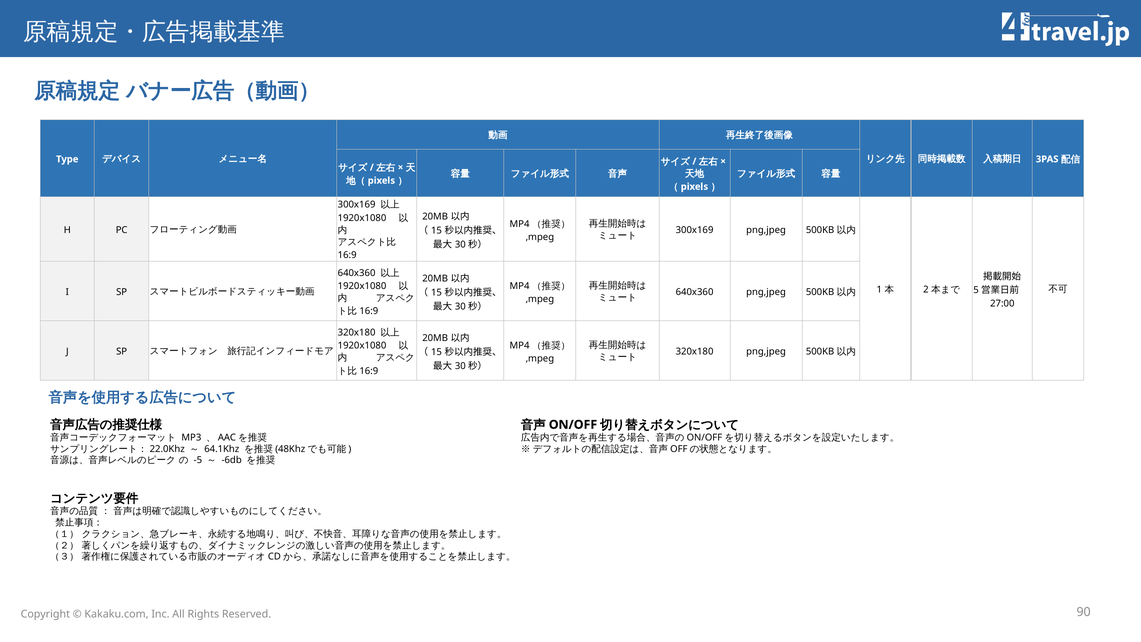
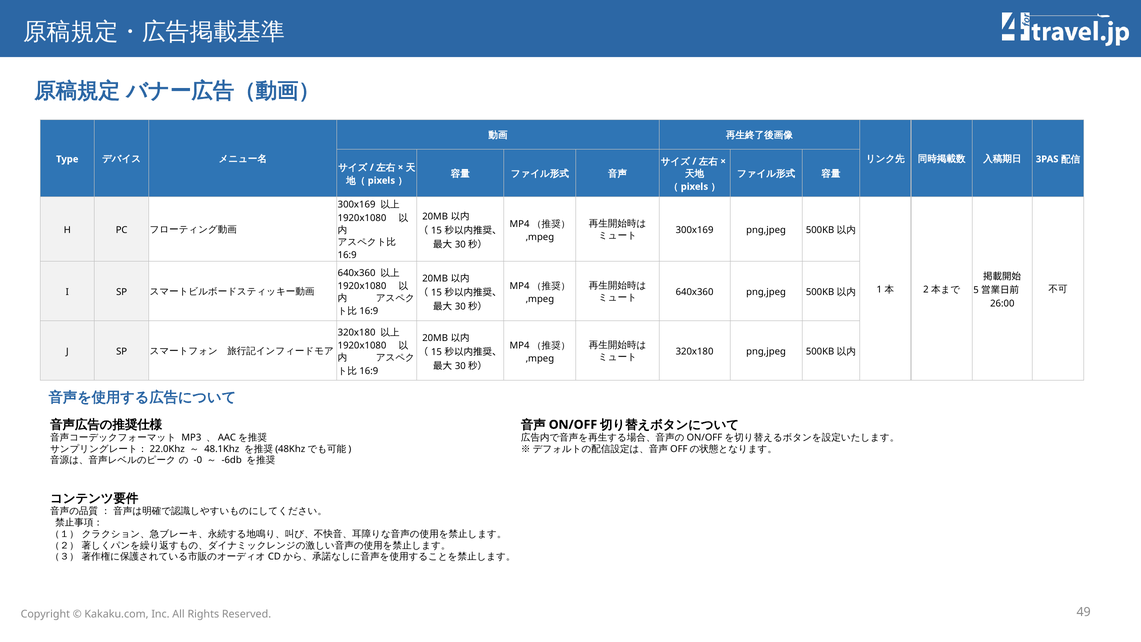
27:00: 27:00 -> 26:00
64.1Khz: 64.1Khz -> 48.1Khz
-5: -5 -> -0
90: 90 -> 49
